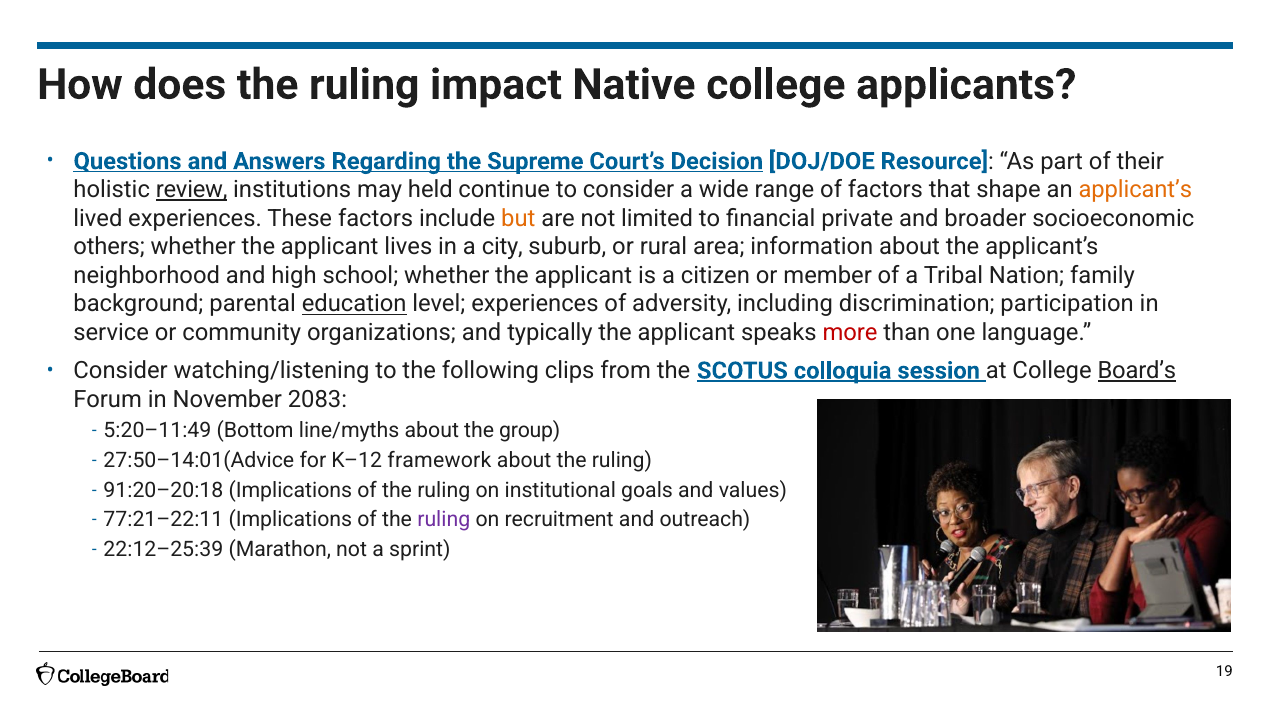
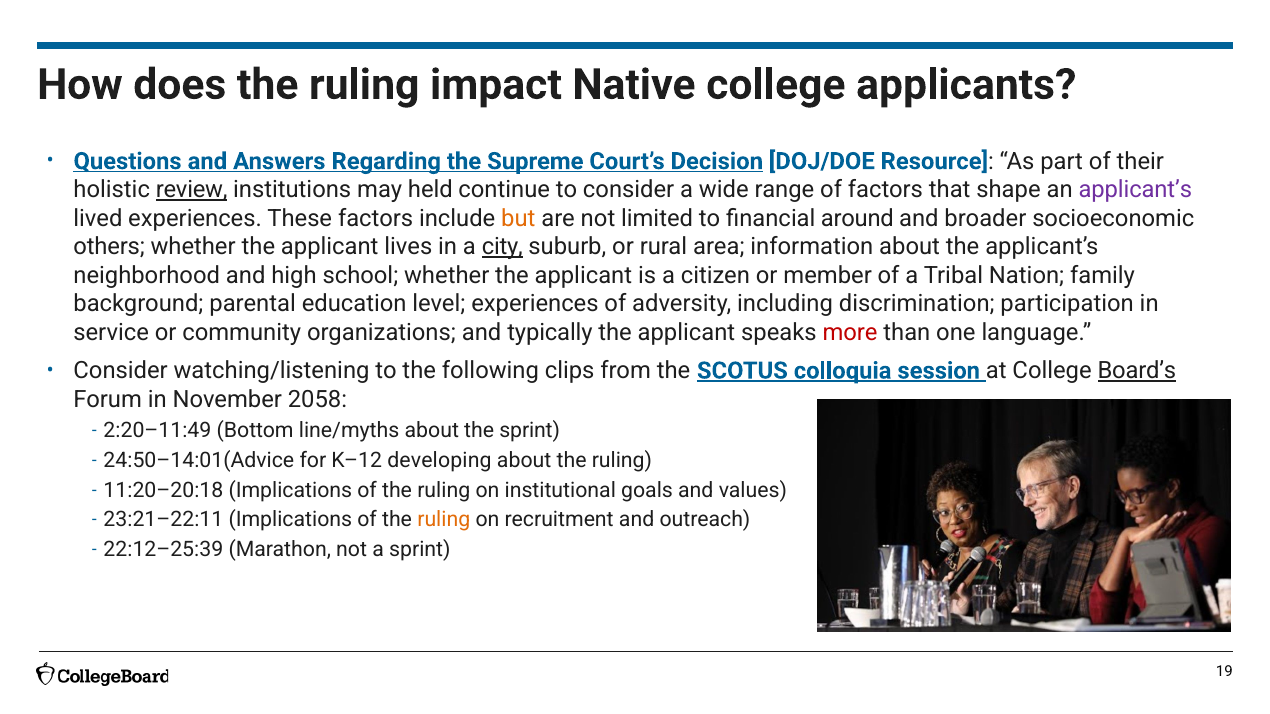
applicant’s at (1135, 190) colour: orange -> purple
private: private -> around
city underline: none -> present
education underline: present -> none
2083: 2083 -> 2058
5:20–11:49: 5:20–11:49 -> 2:20–11:49
the group: group -> sprint
27:50–14:01(Advice: 27:50–14:01(Advice -> 24:50–14:01(Advice
framework: framework -> developing
91:20–20:18: 91:20–20:18 -> 11:20–20:18
77:21–22:11: 77:21–22:11 -> 23:21–22:11
ruling at (444, 520) colour: purple -> orange
